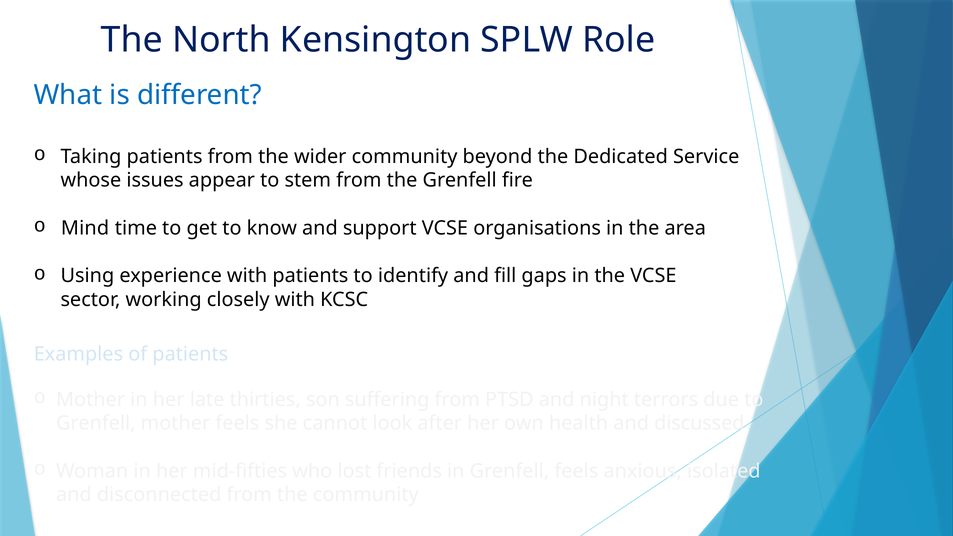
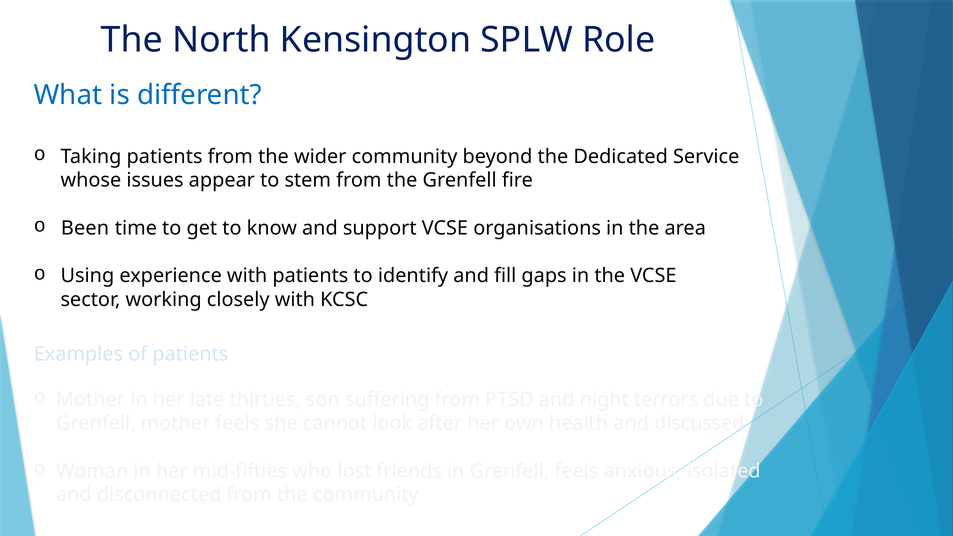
Mind: Mind -> Been
